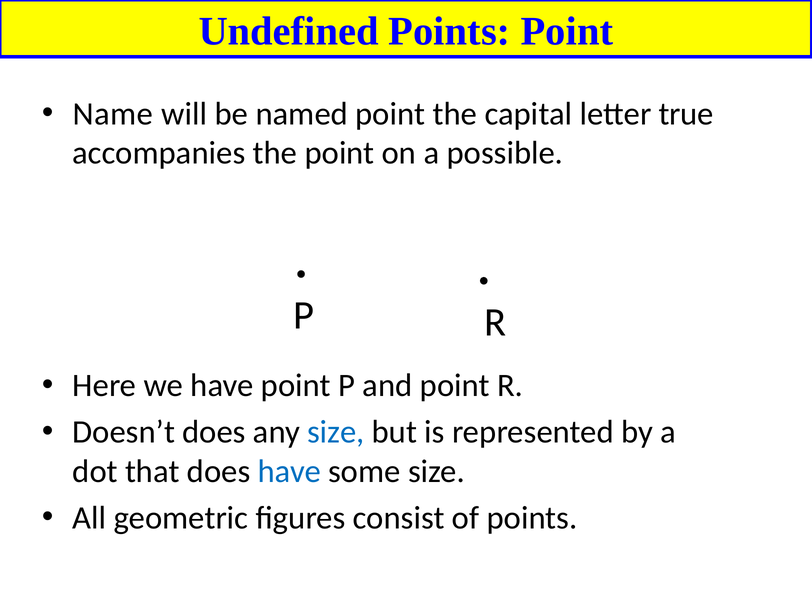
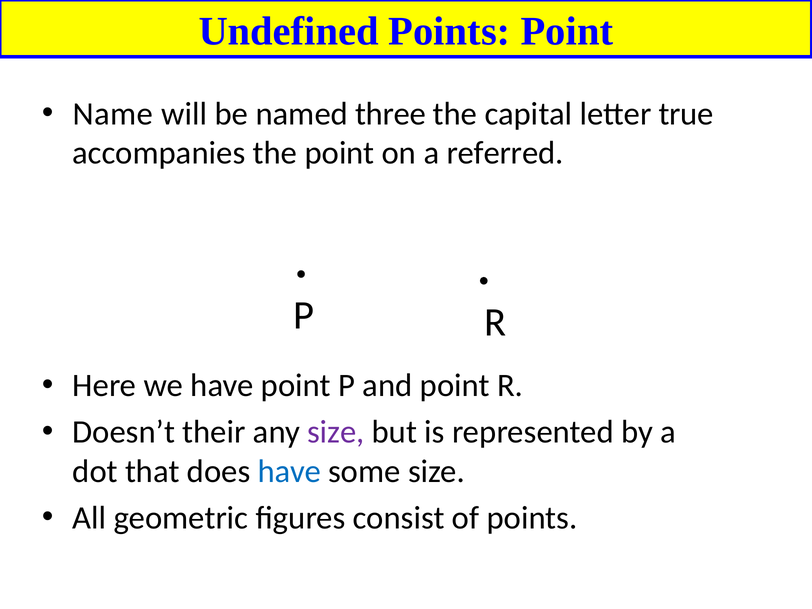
named point: point -> three
possible: possible -> referred
Doesn’t does: does -> their
size at (336, 432) colour: blue -> purple
